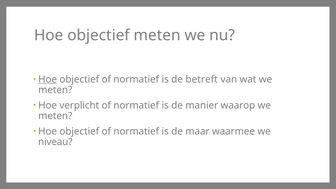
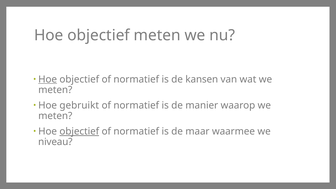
betreft: betreft -> kansen
verplicht: verplicht -> gebruikt
objectief at (79, 131) underline: none -> present
